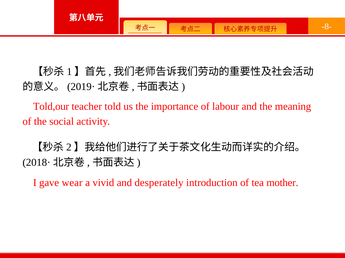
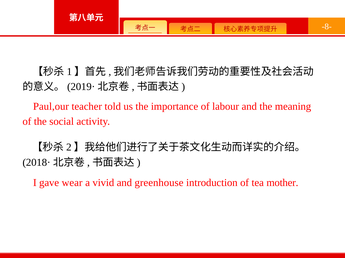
Told,our: Told,our -> Paul,our
desperately: desperately -> greenhouse
